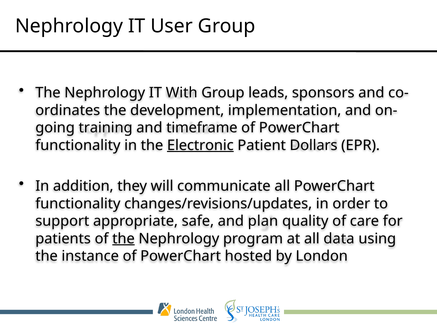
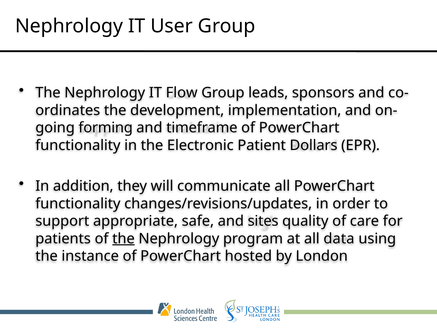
With: With -> Flow
training: training -> forming
Electronic underline: present -> none
plan: plan -> sites
